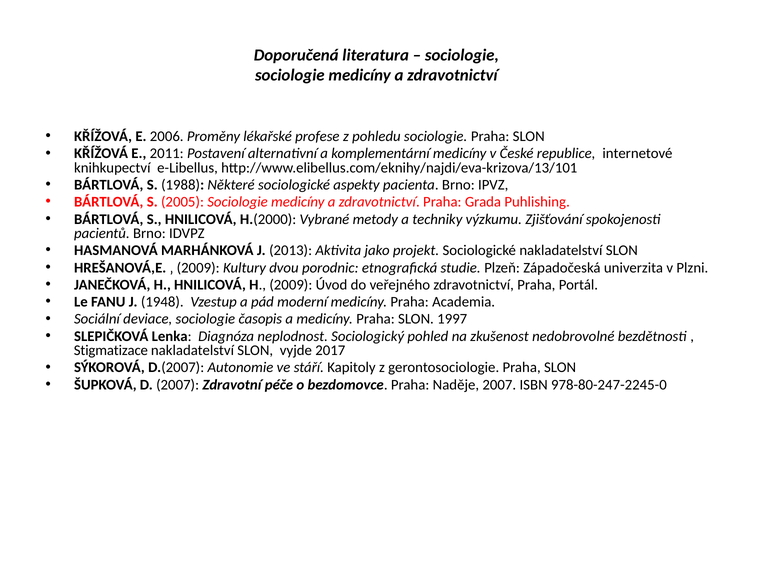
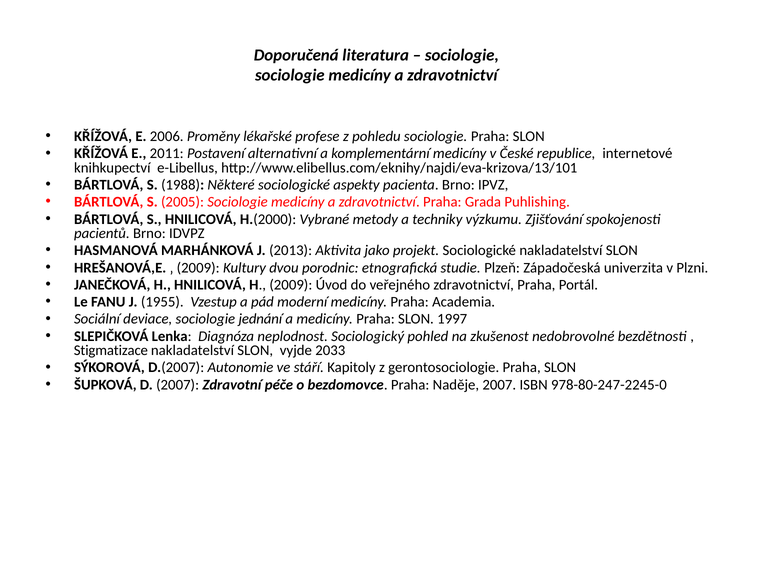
1948: 1948 -> 1955
časopis: časopis -> jednání
2017: 2017 -> 2033
